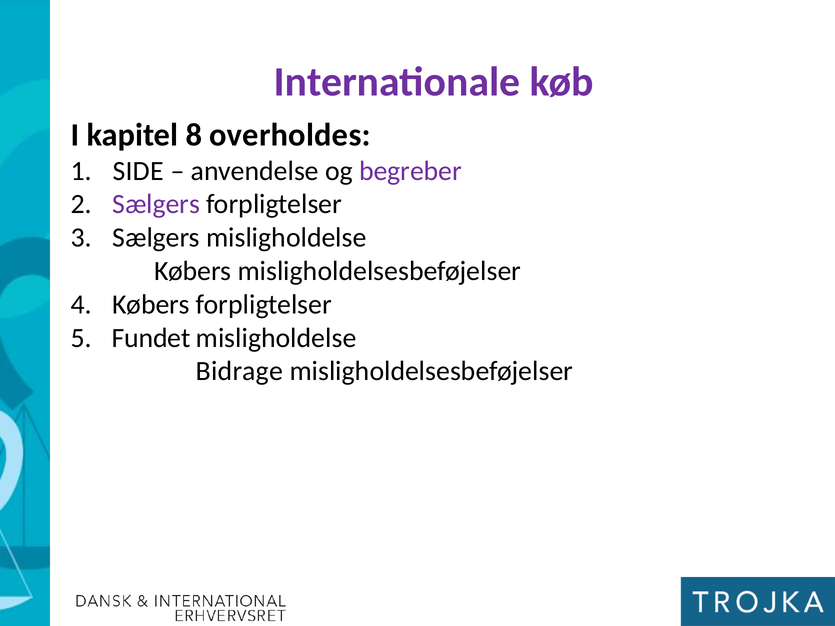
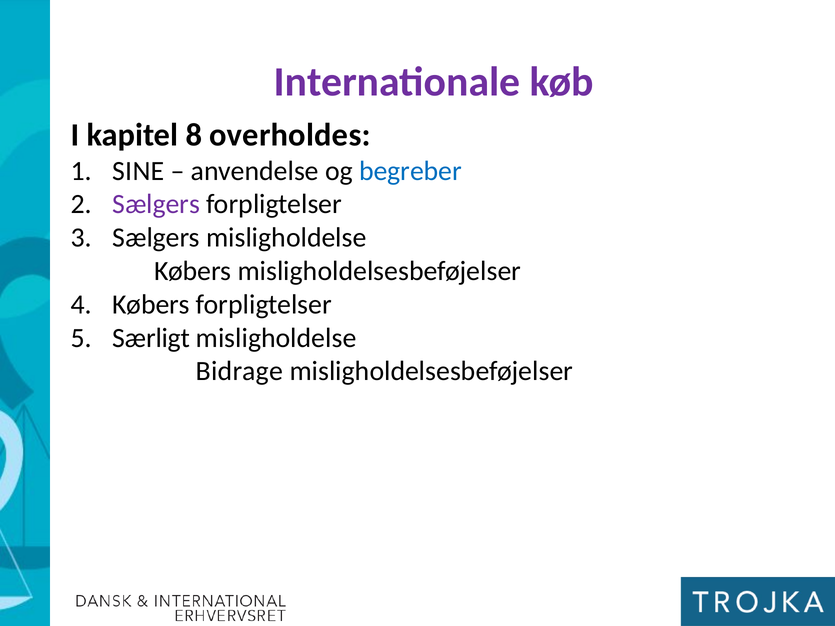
SIDE: SIDE -> SINE
begreber colour: purple -> blue
Fundet: Fundet -> Særligt
